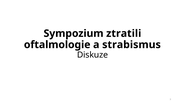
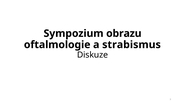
ztratili: ztratili -> obrazu
